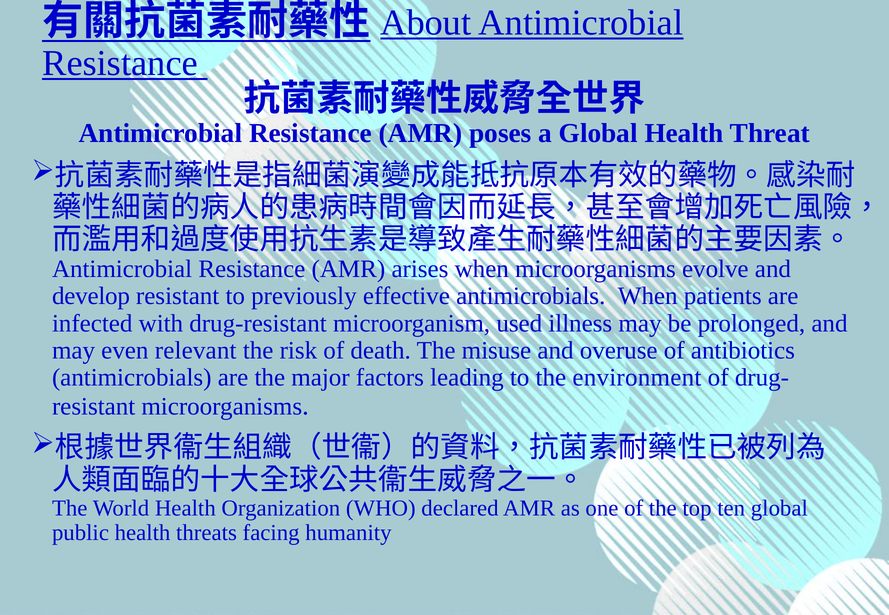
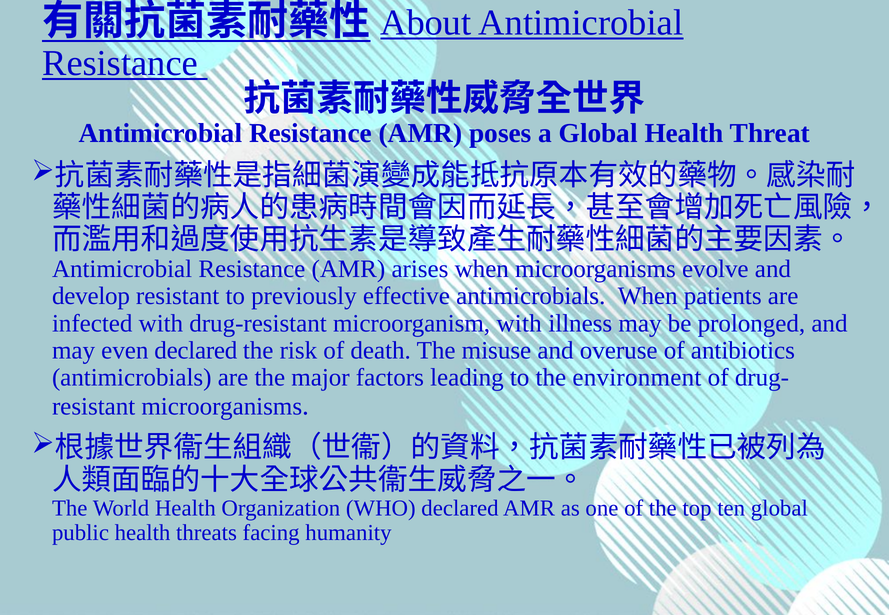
microorganism used: used -> with
even relevant: relevant -> declared
